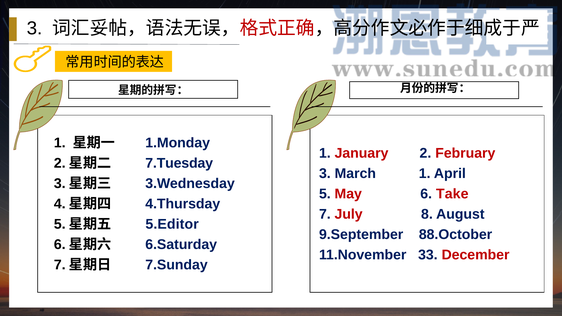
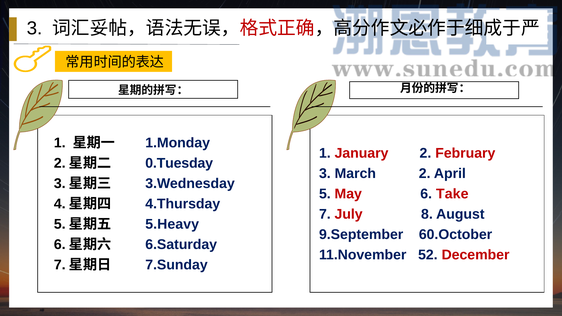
7.Tuesday: 7.Tuesday -> 0.Tuesday
March 1: 1 -> 2
5.Editor: 5.Editor -> 5.Heavy
88.October: 88.October -> 60.October
33: 33 -> 52
